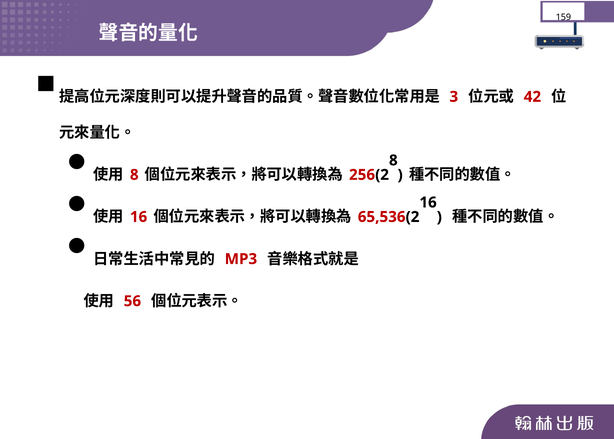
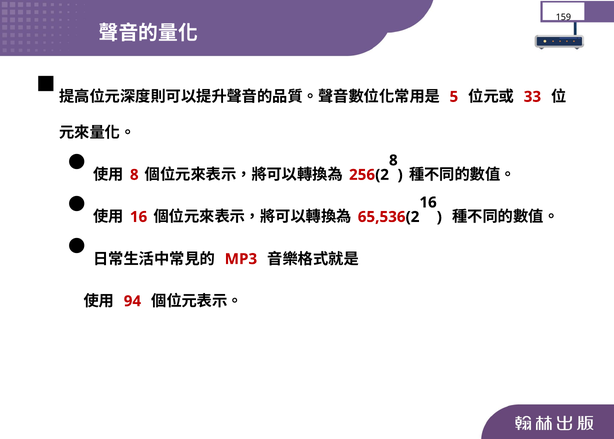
3: 3 -> 5
42: 42 -> 33
56: 56 -> 94
